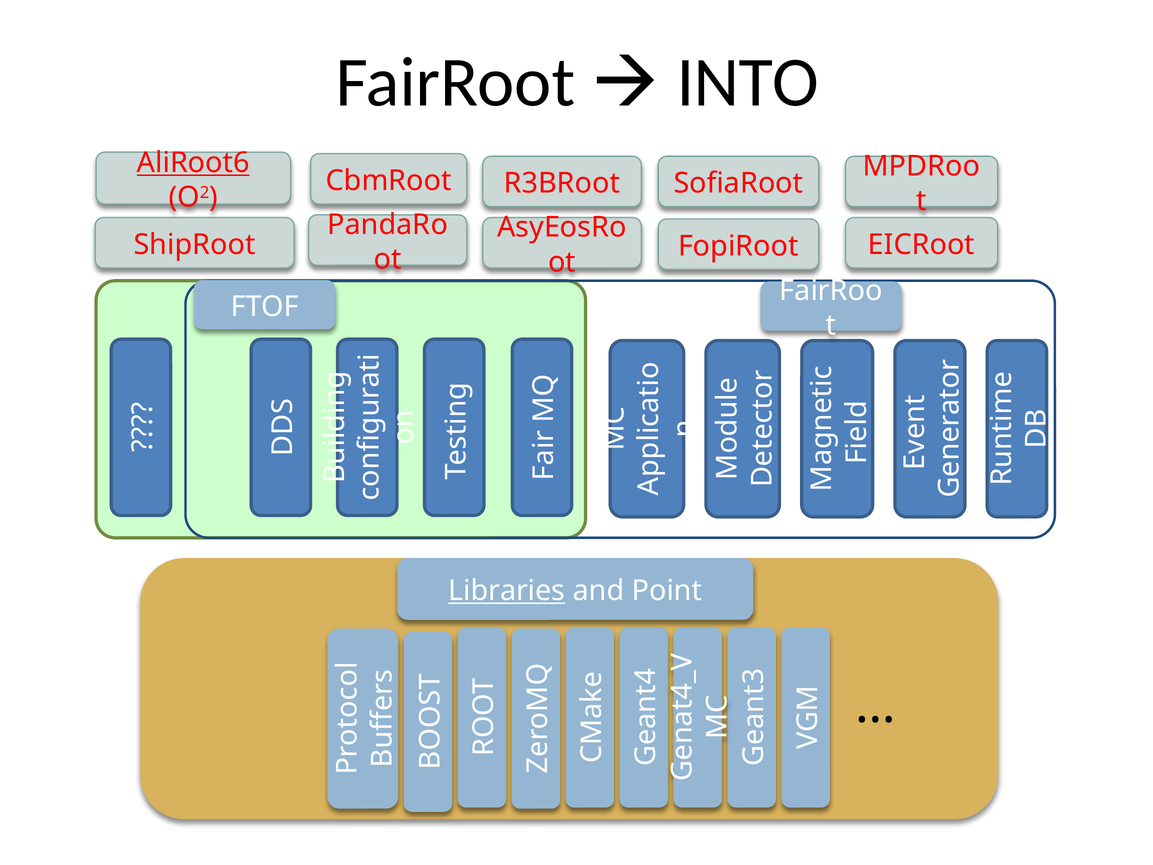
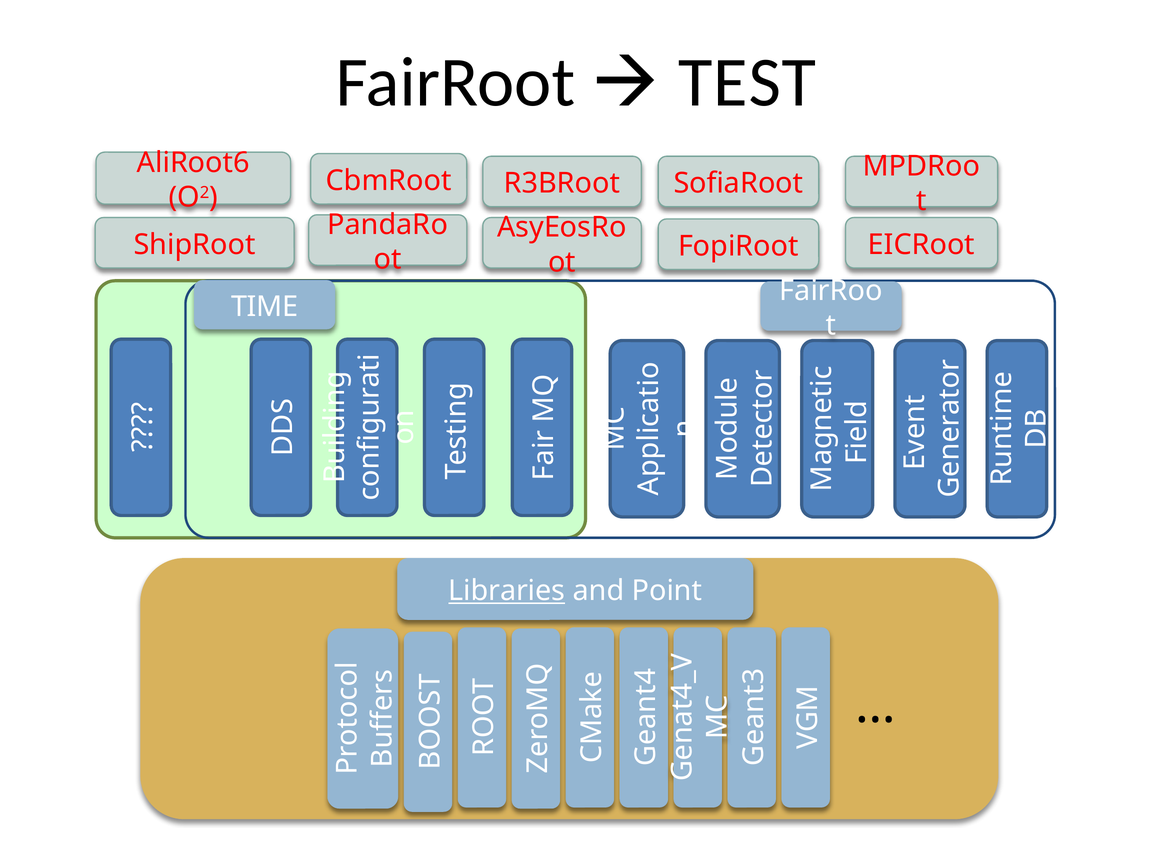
INTO: INTO -> TEST
AliRoot6 underline: present -> none
FTOF: FTOF -> TIME
